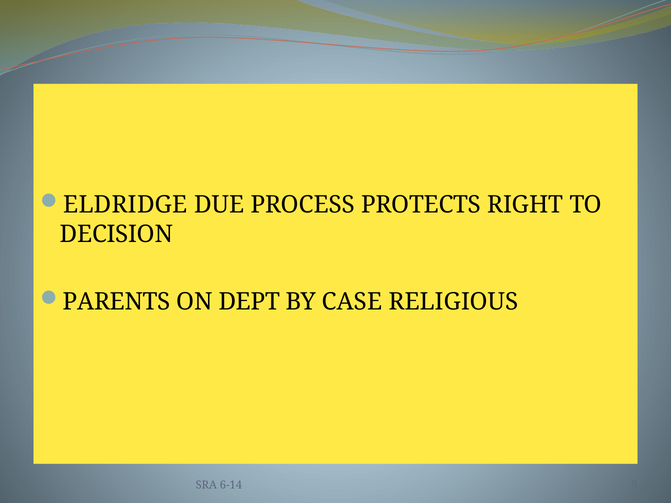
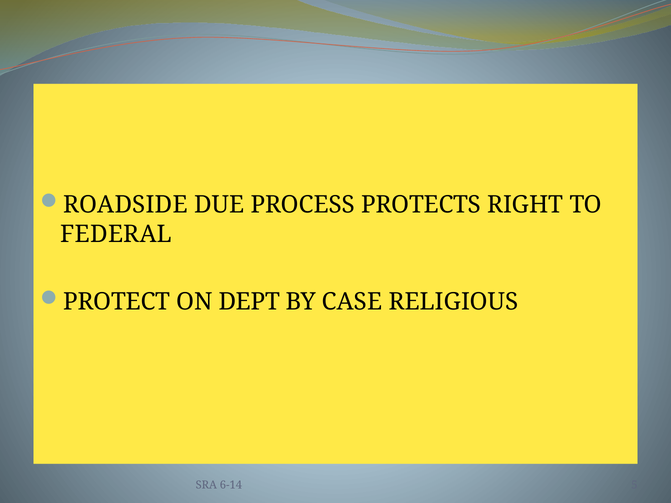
ELDRIDGE: ELDRIDGE -> ROADSIDE
DECISION: DECISION -> FEDERAL
PARENTS: PARENTS -> PROTECT
